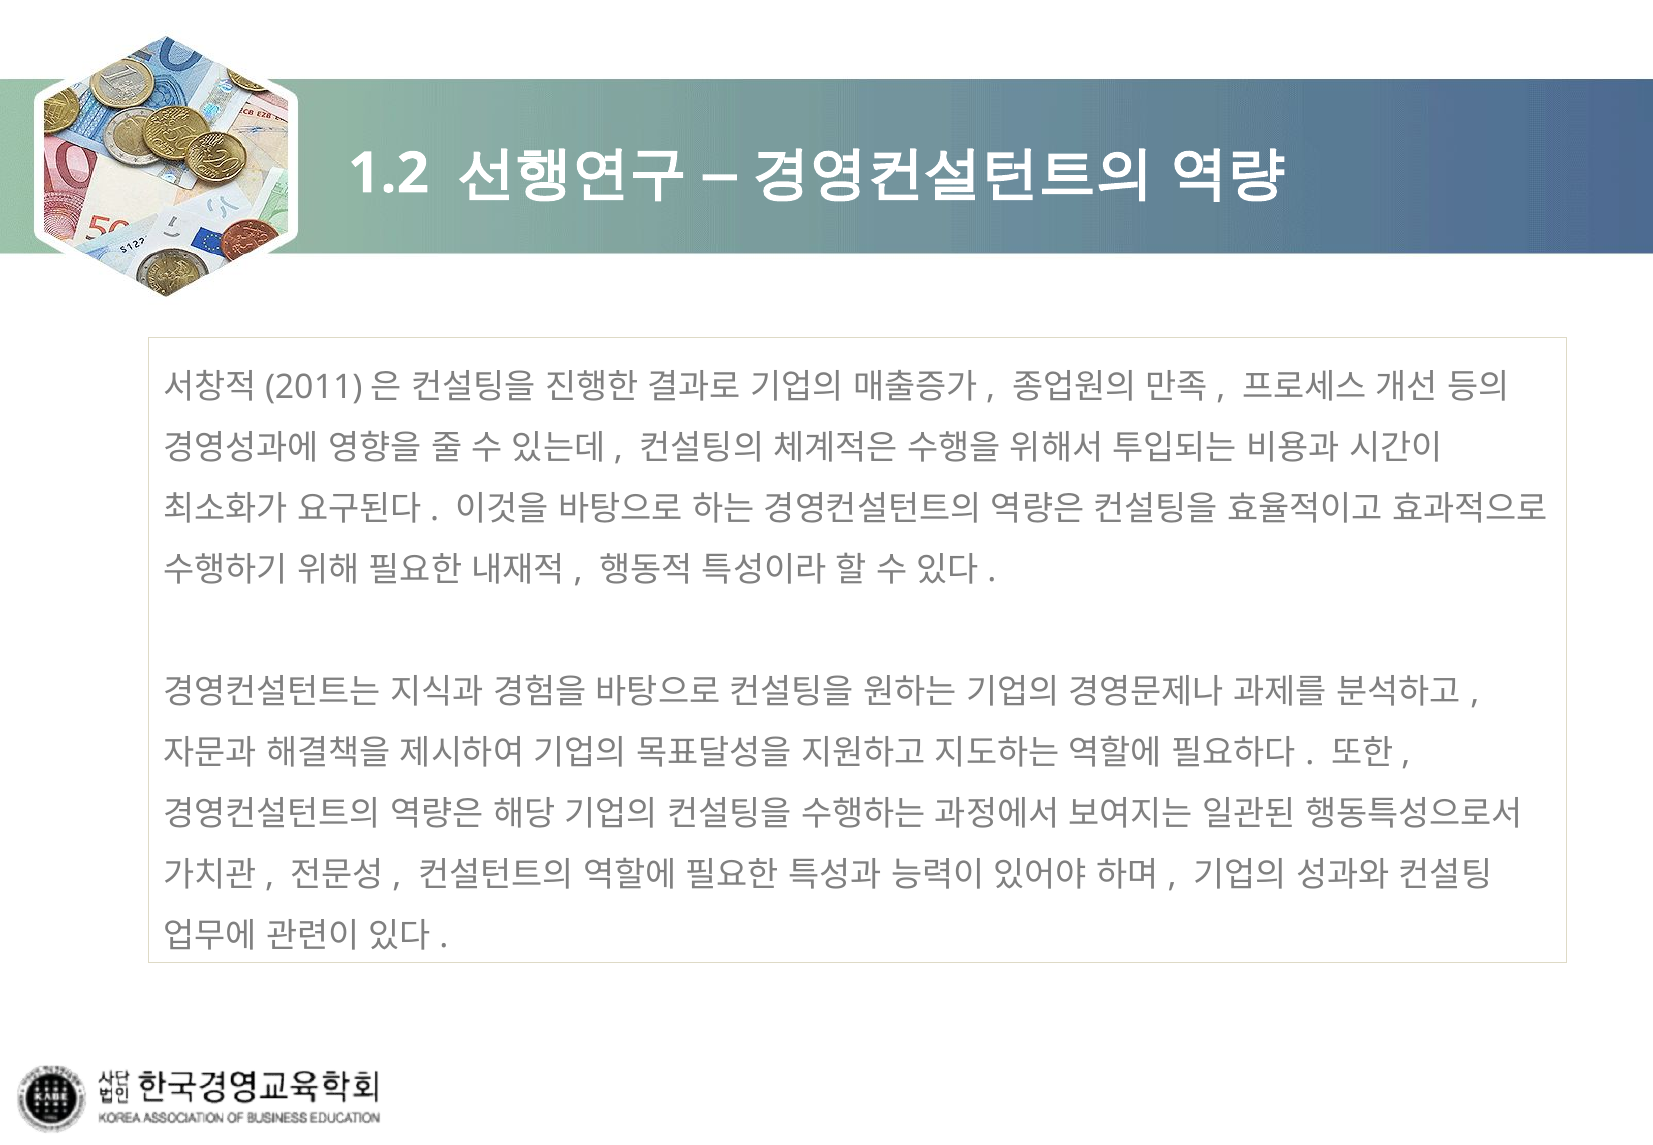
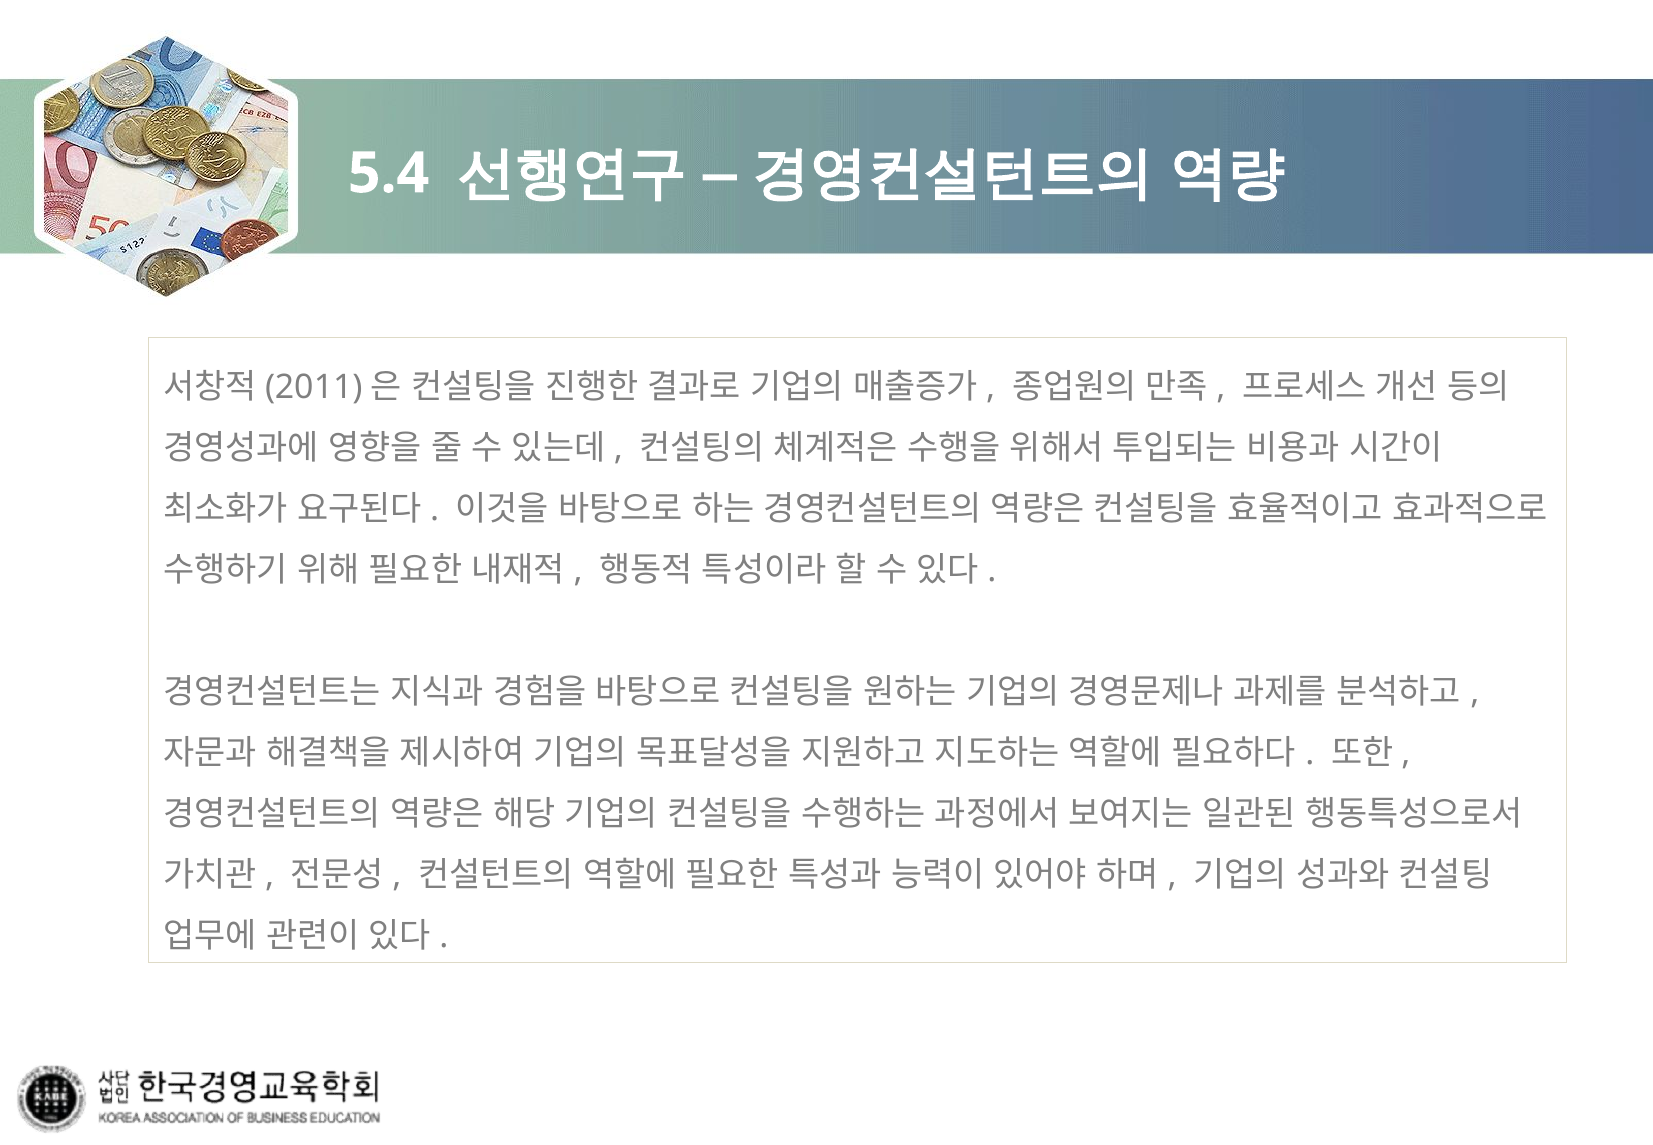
1.2: 1.2 -> 5.4
